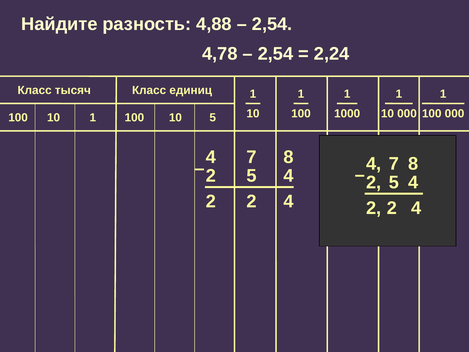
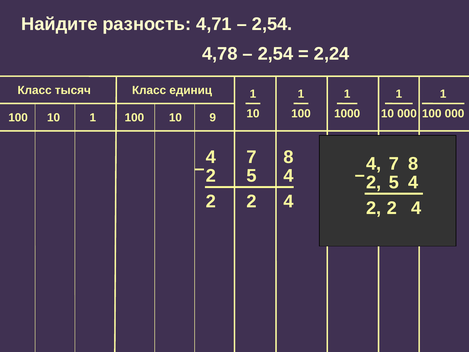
4,88: 4,88 -> 4,71
10 5: 5 -> 9
